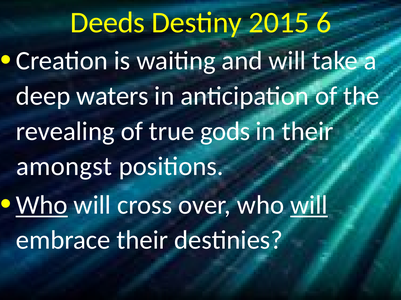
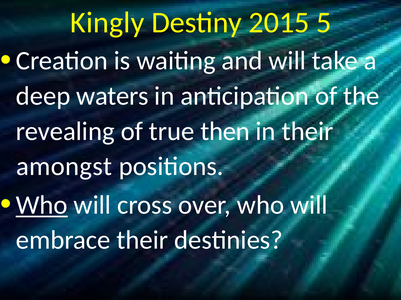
Deeds: Deeds -> Kingly
6: 6 -> 5
gods: gods -> then
will at (309, 205) underline: present -> none
